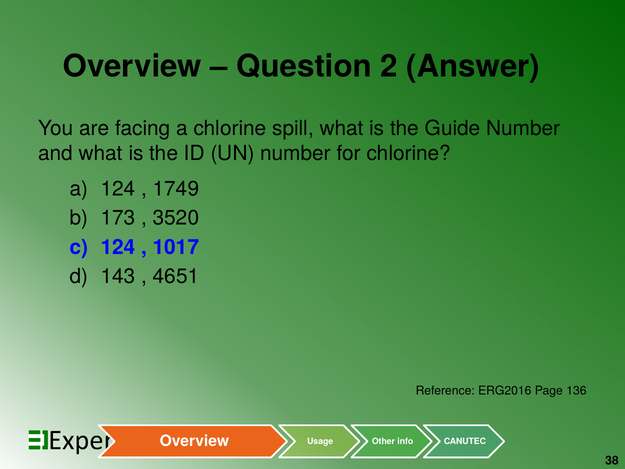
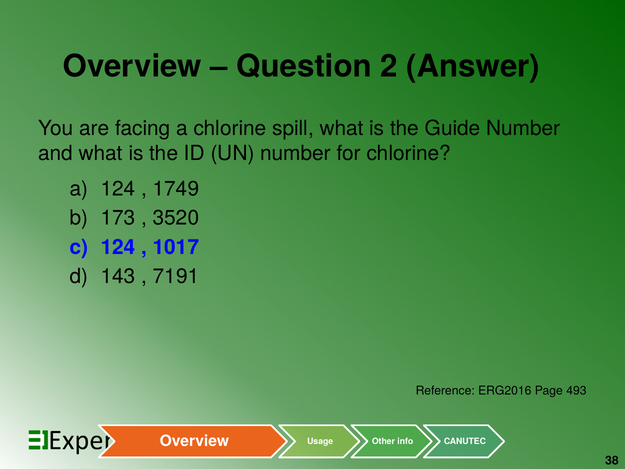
4651: 4651 -> 7191
136: 136 -> 493
